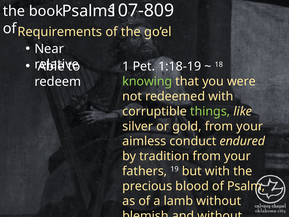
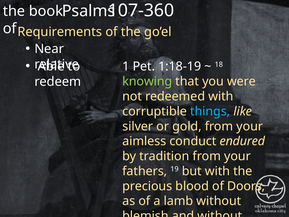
107-809: 107-809 -> 107-360
things colour: light green -> light blue
Psalm: Psalm -> Doors
